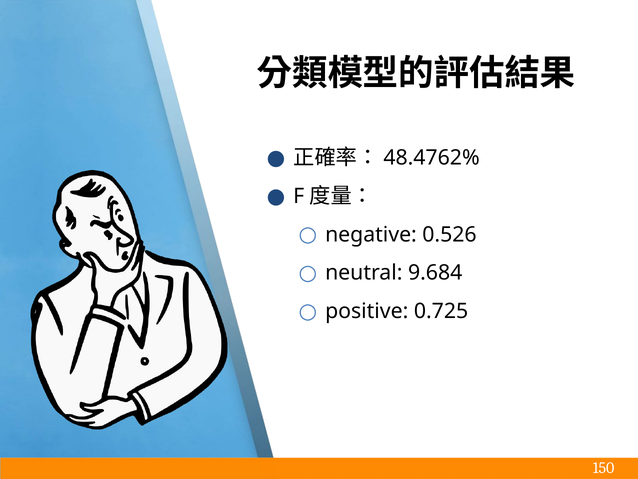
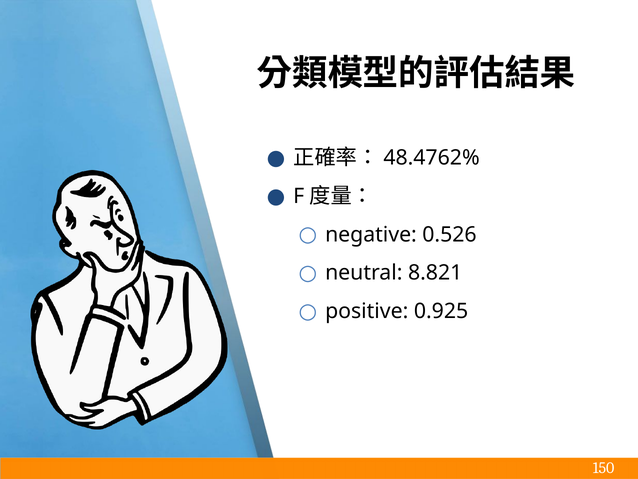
9.684: 9.684 -> 8.821
0.725: 0.725 -> 0.925
